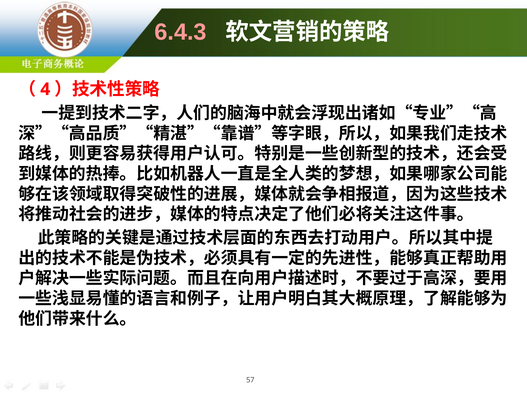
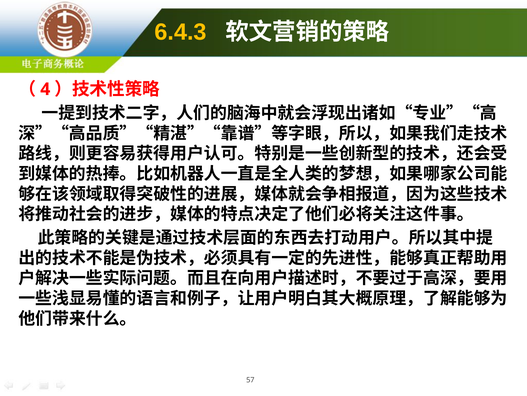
6.4.3 colour: pink -> yellow
